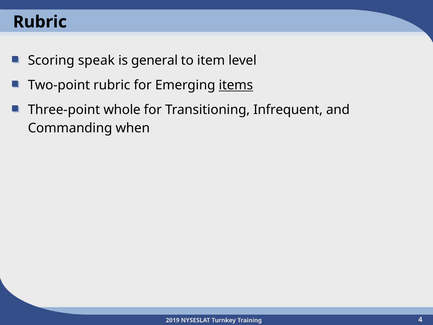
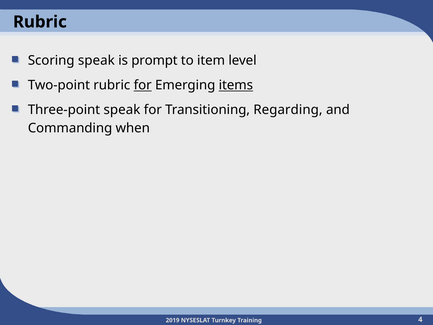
general: general -> prompt
for at (143, 85) underline: none -> present
Three-point whole: whole -> speak
Infrequent: Infrequent -> Regarding
